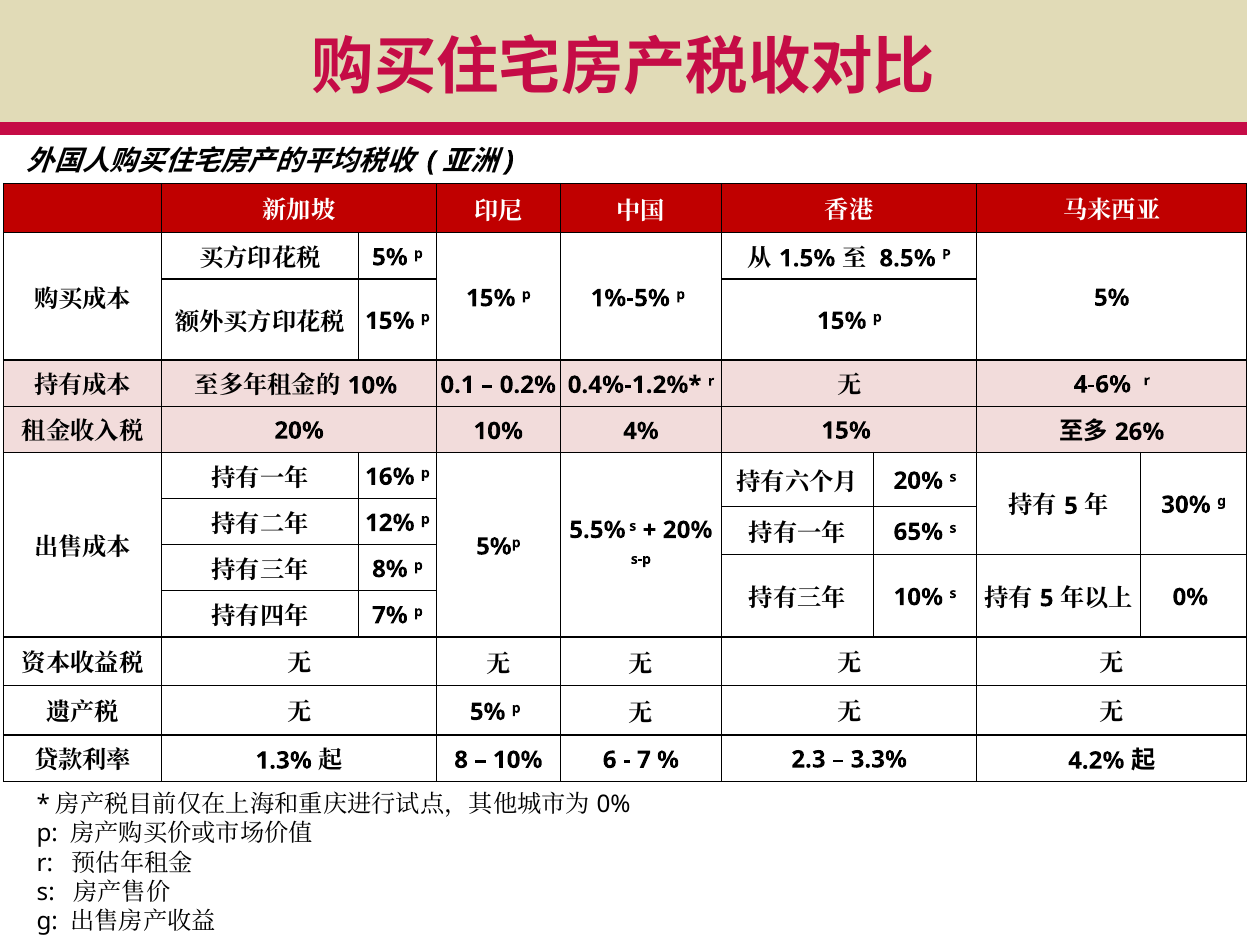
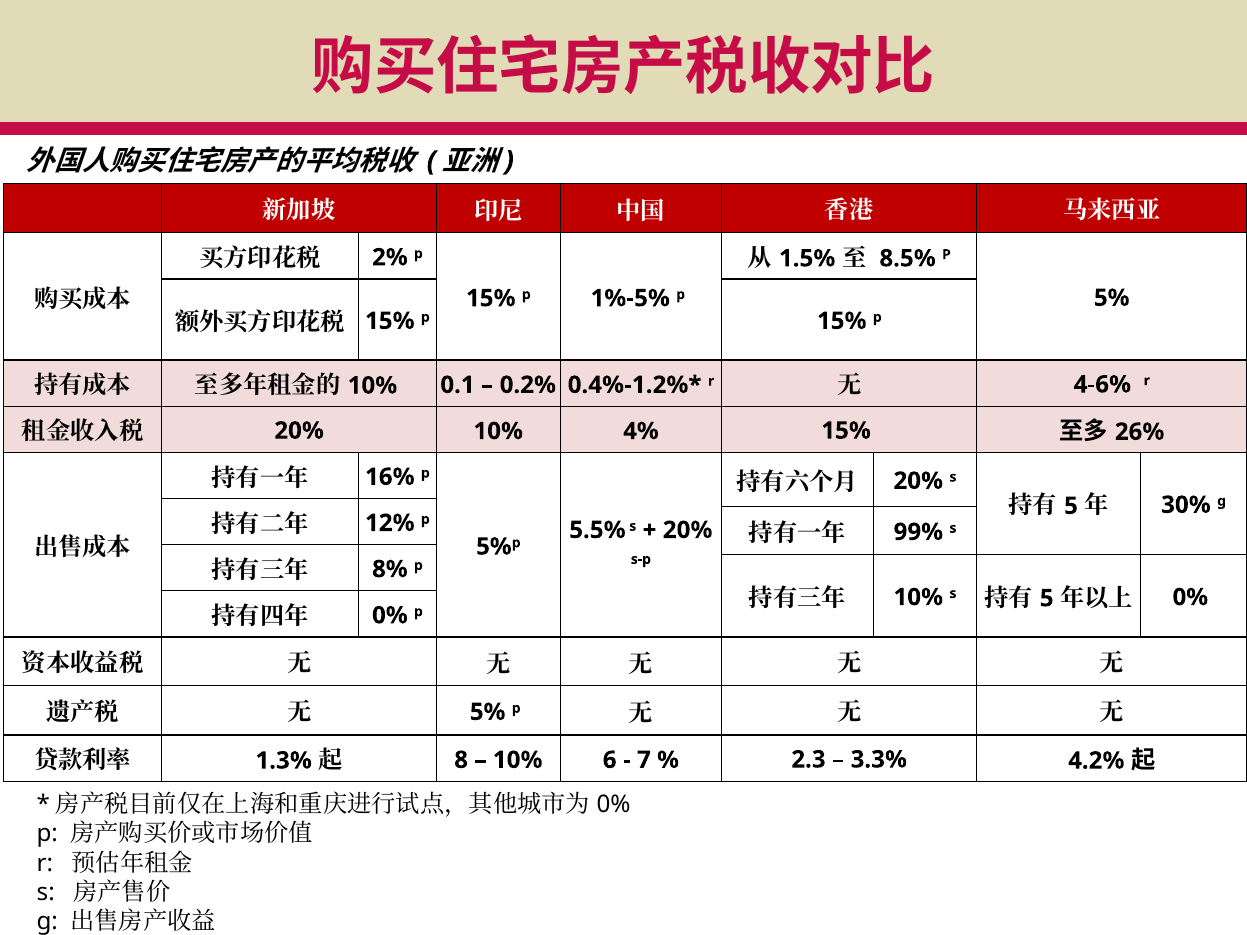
5% at (390, 257): 5% -> 2%
65%: 65% -> 99%
7% at (390, 616): 7% -> 0%
